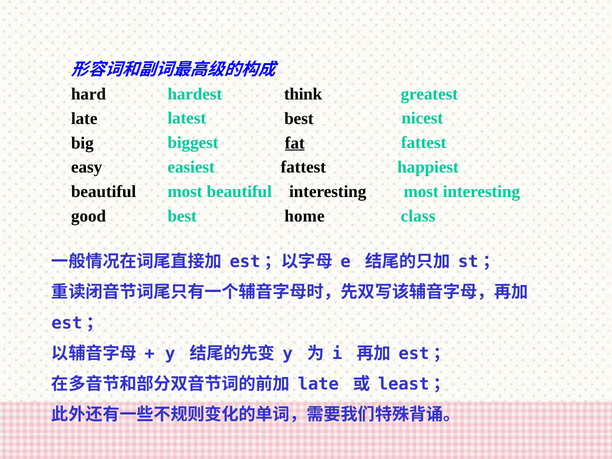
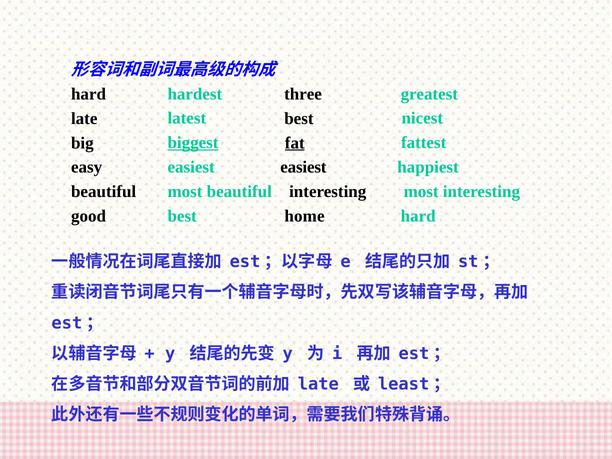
think: think -> three
biggest underline: none -> present
easy fattest: fattest -> easiest
best class: class -> hard
